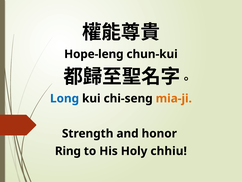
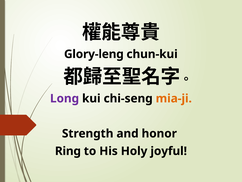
Hope-leng: Hope-leng -> Glory-leng
Long colour: blue -> purple
chhiu: chhiu -> joyful
